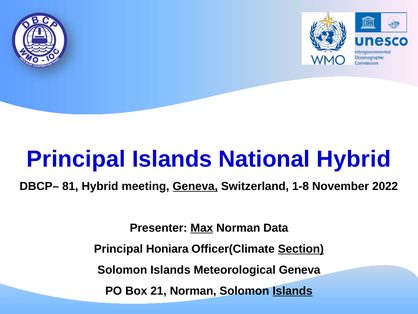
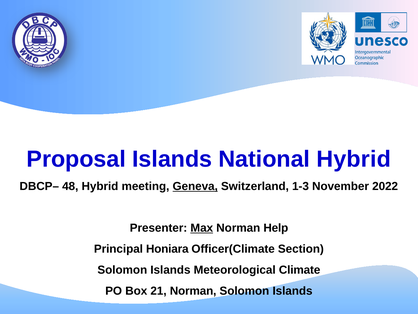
Principal at (76, 159): Principal -> Proposal
81: 81 -> 48
1-8: 1-8 -> 1-3
Data: Data -> Help
Section underline: present -> none
Meteorological Geneva: Geneva -> Climate
Islands at (293, 290) underline: present -> none
